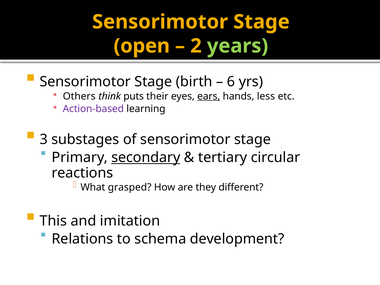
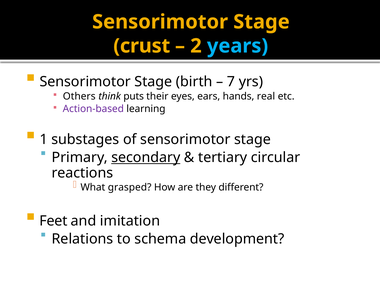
open: open -> crust
years colour: light green -> light blue
6: 6 -> 7
ears underline: present -> none
less: less -> real
3: 3 -> 1
This: This -> Feet
